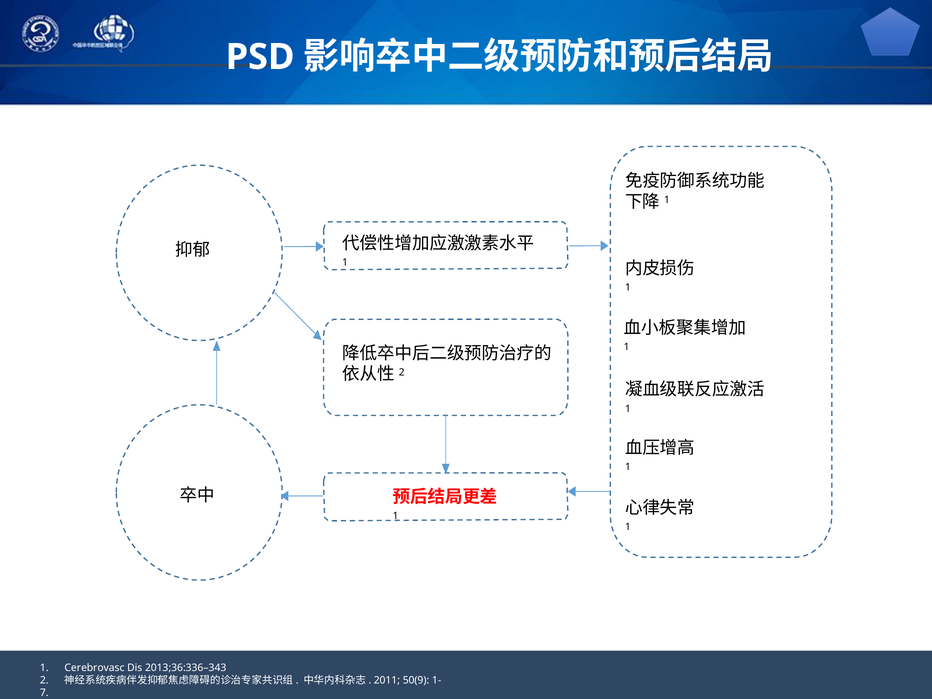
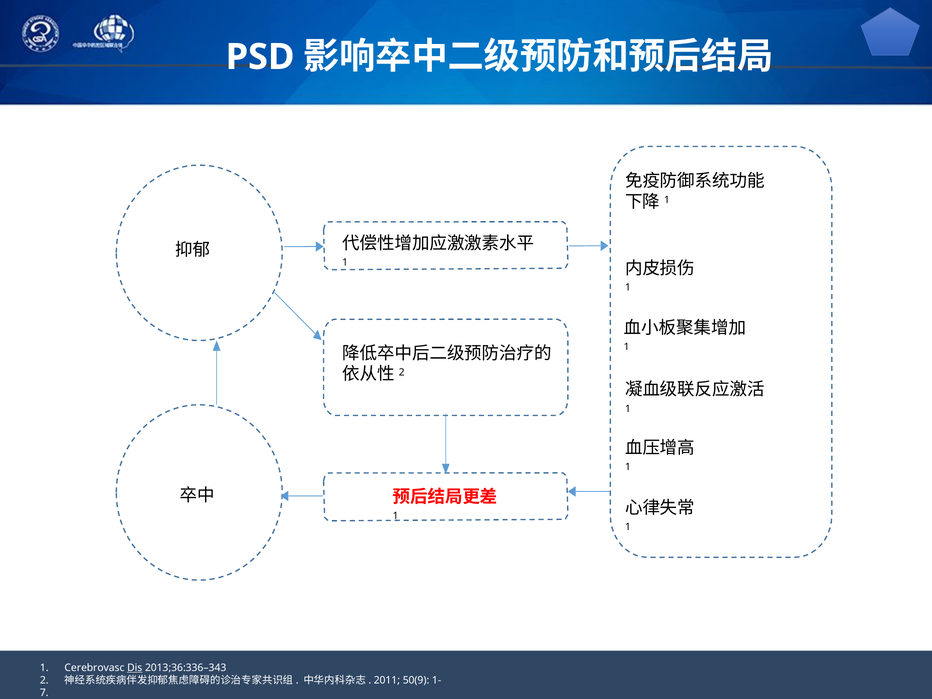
Dis underline: none -> present
